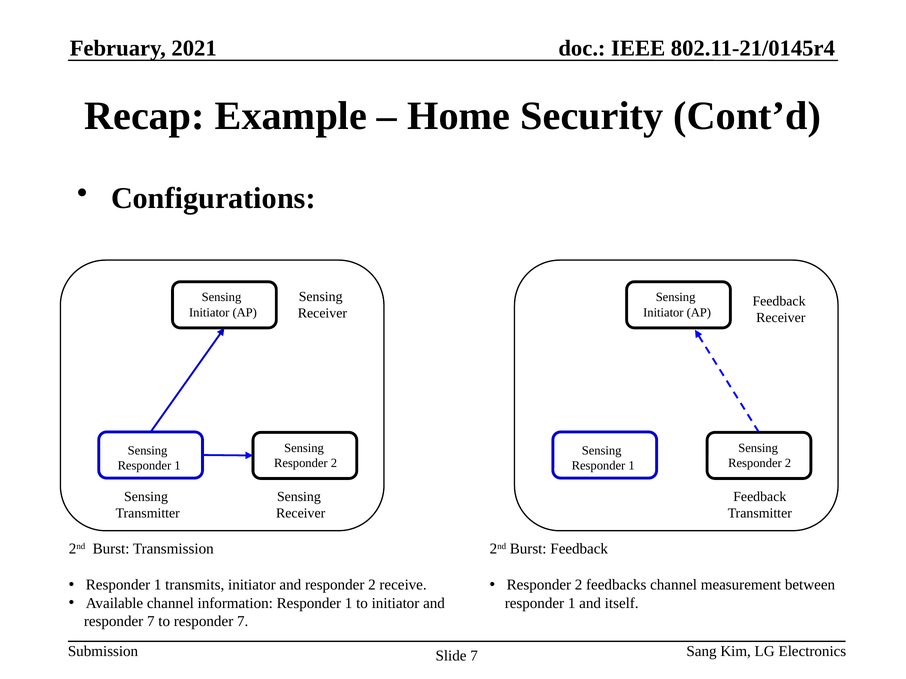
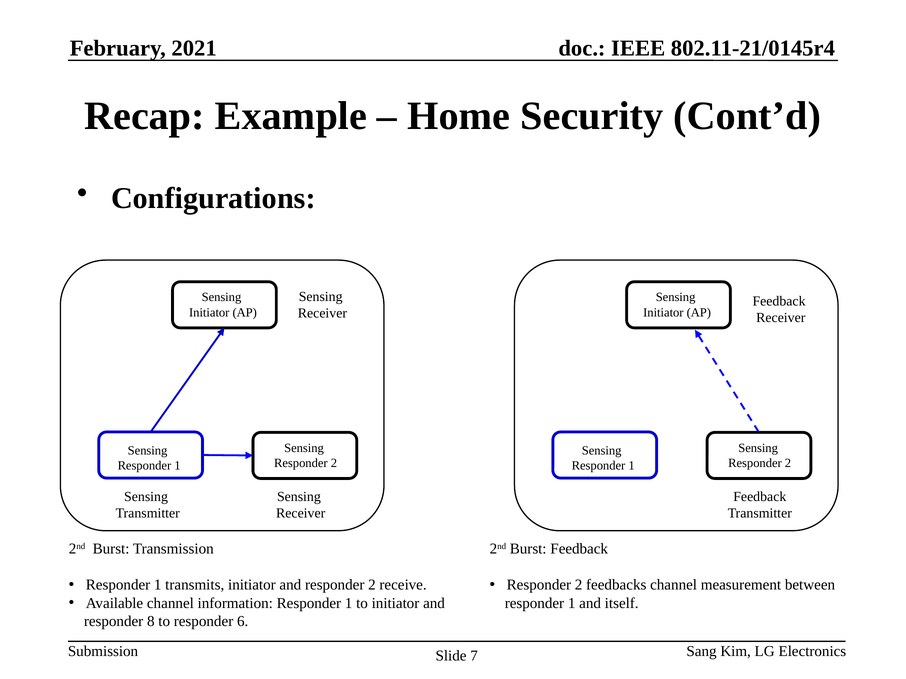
7 at (151, 622): 7 -> 8
to responder 7: 7 -> 6
